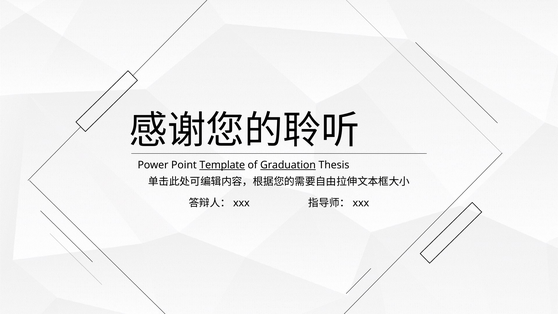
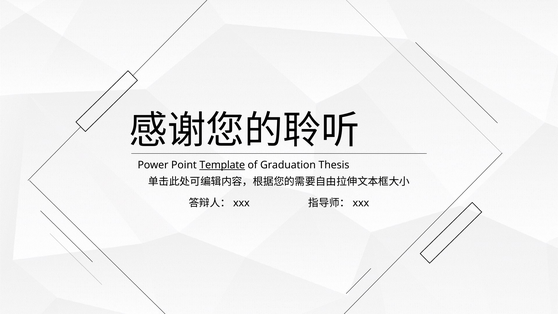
Graduation underline: present -> none
